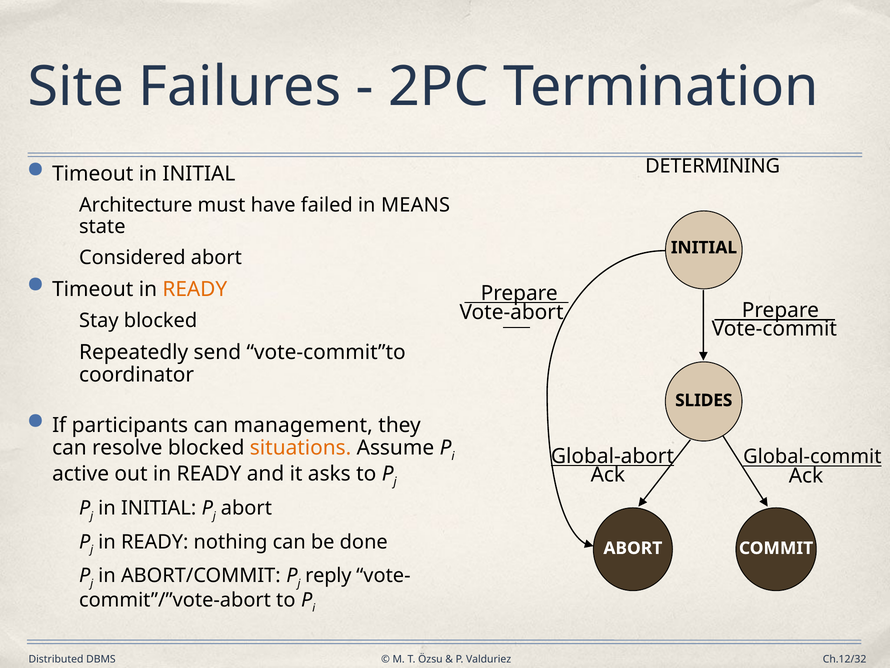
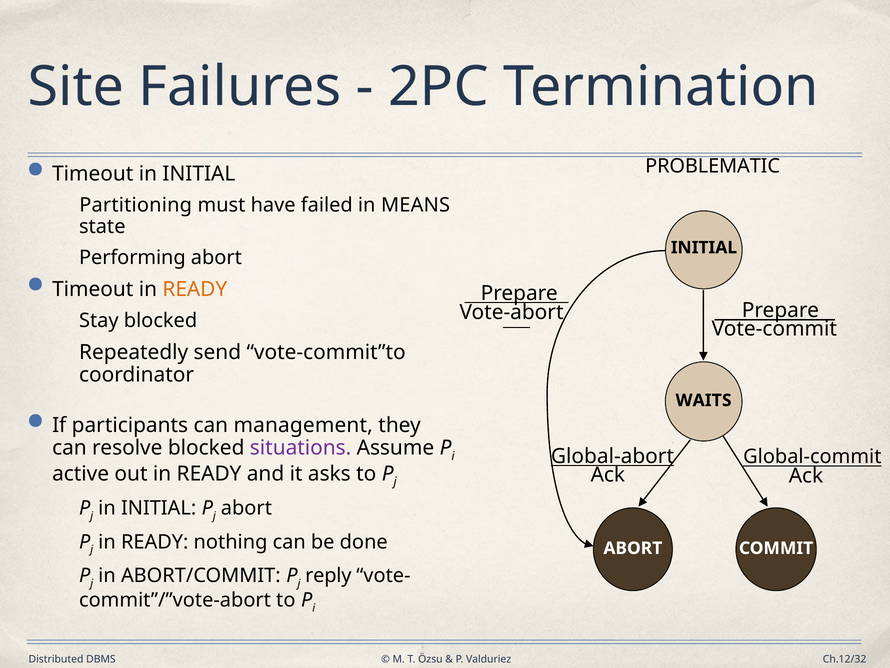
DETERMINING: DETERMINING -> PROBLEMATIC
Architecture: Architecture -> Partitioning
Considered: Considered -> Performing
SLIDES: SLIDES -> WAITS
situations colour: orange -> purple
